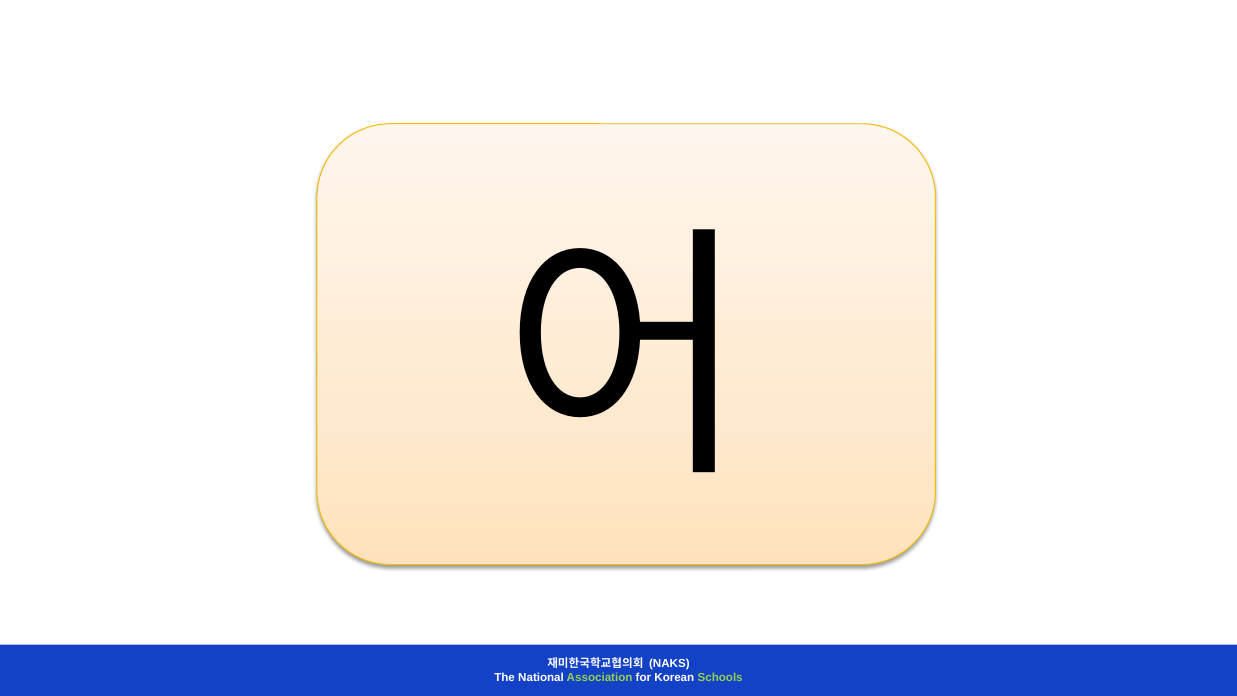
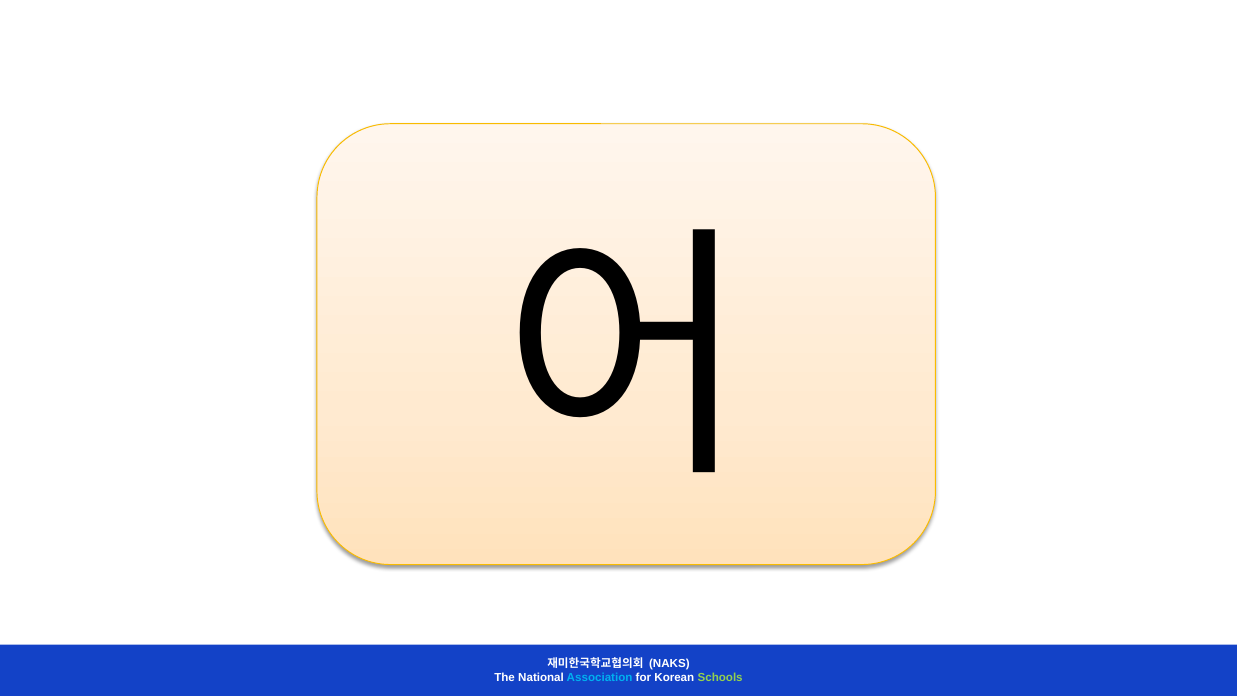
Association colour: light green -> light blue
